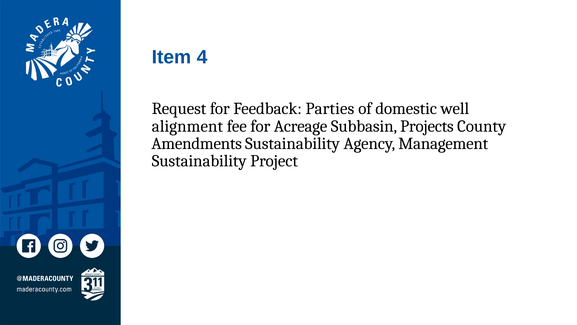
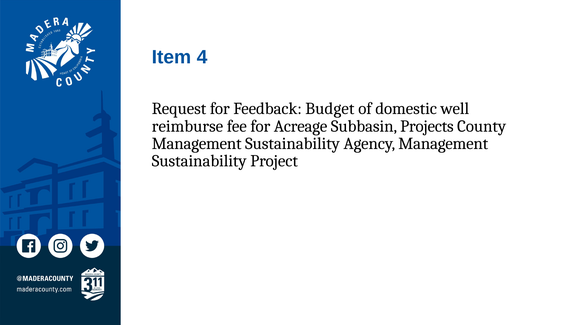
Parties: Parties -> Budget
alignment: alignment -> reimburse
Amendments at (197, 143): Amendments -> Management
